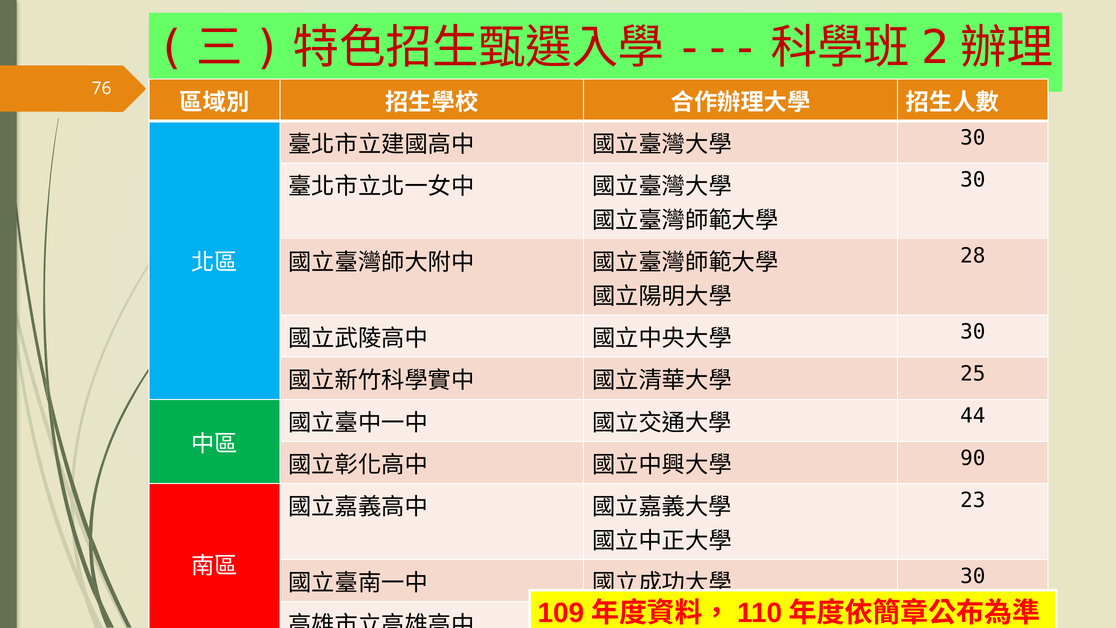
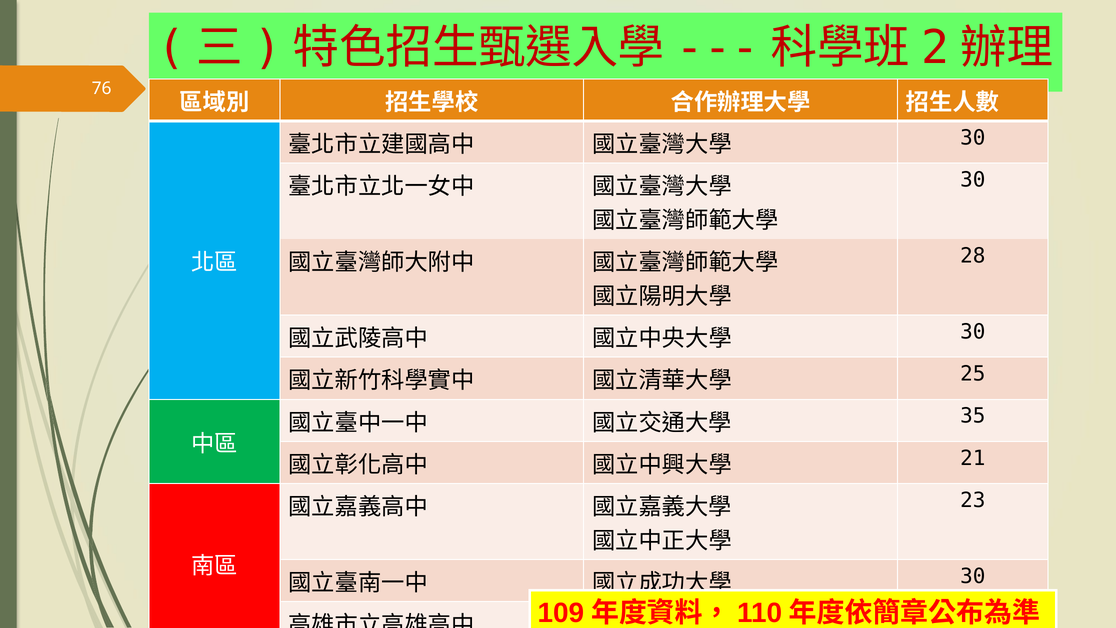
44: 44 -> 35
90: 90 -> 21
